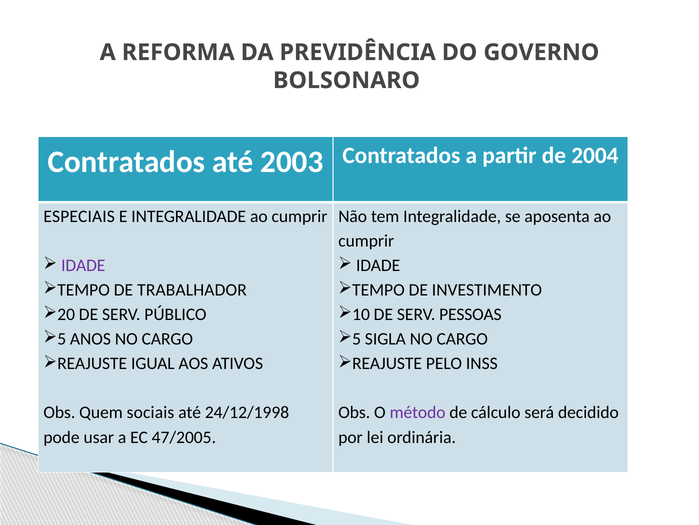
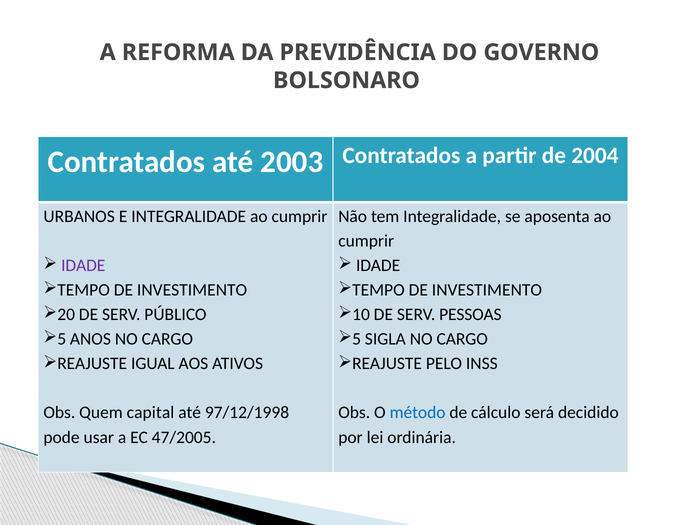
ESPECIAIS: ESPECIAIS -> URBANOS
TRABALHADOR at (192, 290): TRABALHADOR -> INVESTIMENTO
sociais: sociais -> capital
24/12/1998: 24/12/1998 -> 97/12/1998
método colour: purple -> blue
